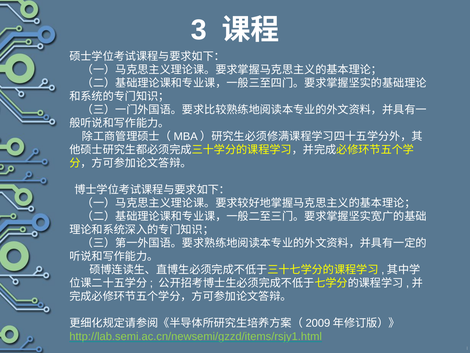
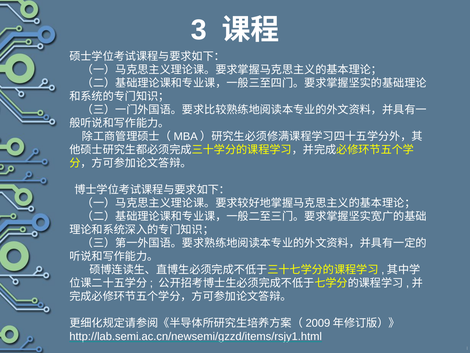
http://lab.semi.ac.cn/newsemi/gzzd/items/rsjy1.html colour: light green -> white
